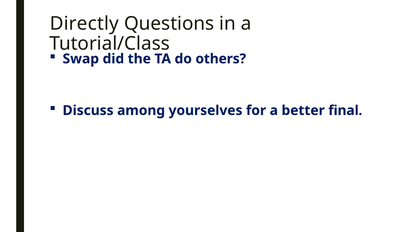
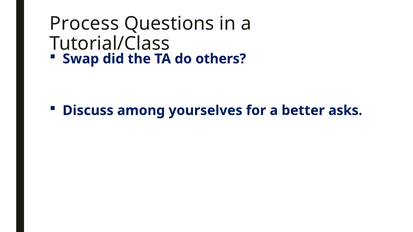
Directly: Directly -> Process
final: final -> asks
